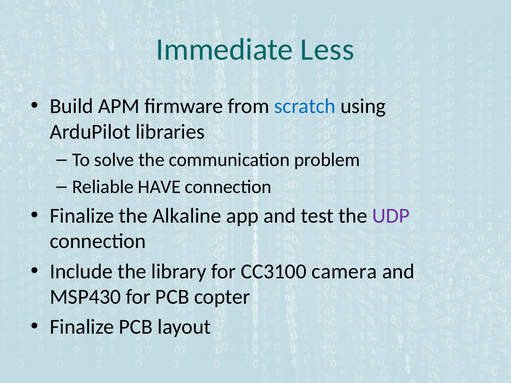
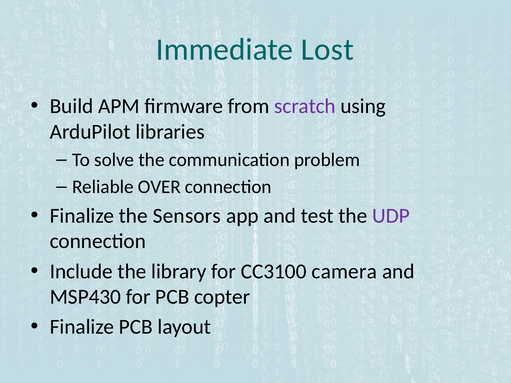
Less: Less -> Lost
scratch colour: blue -> purple
HAVE: HAVE -> OVER
Alkaline: Alkaline -> Sensors
